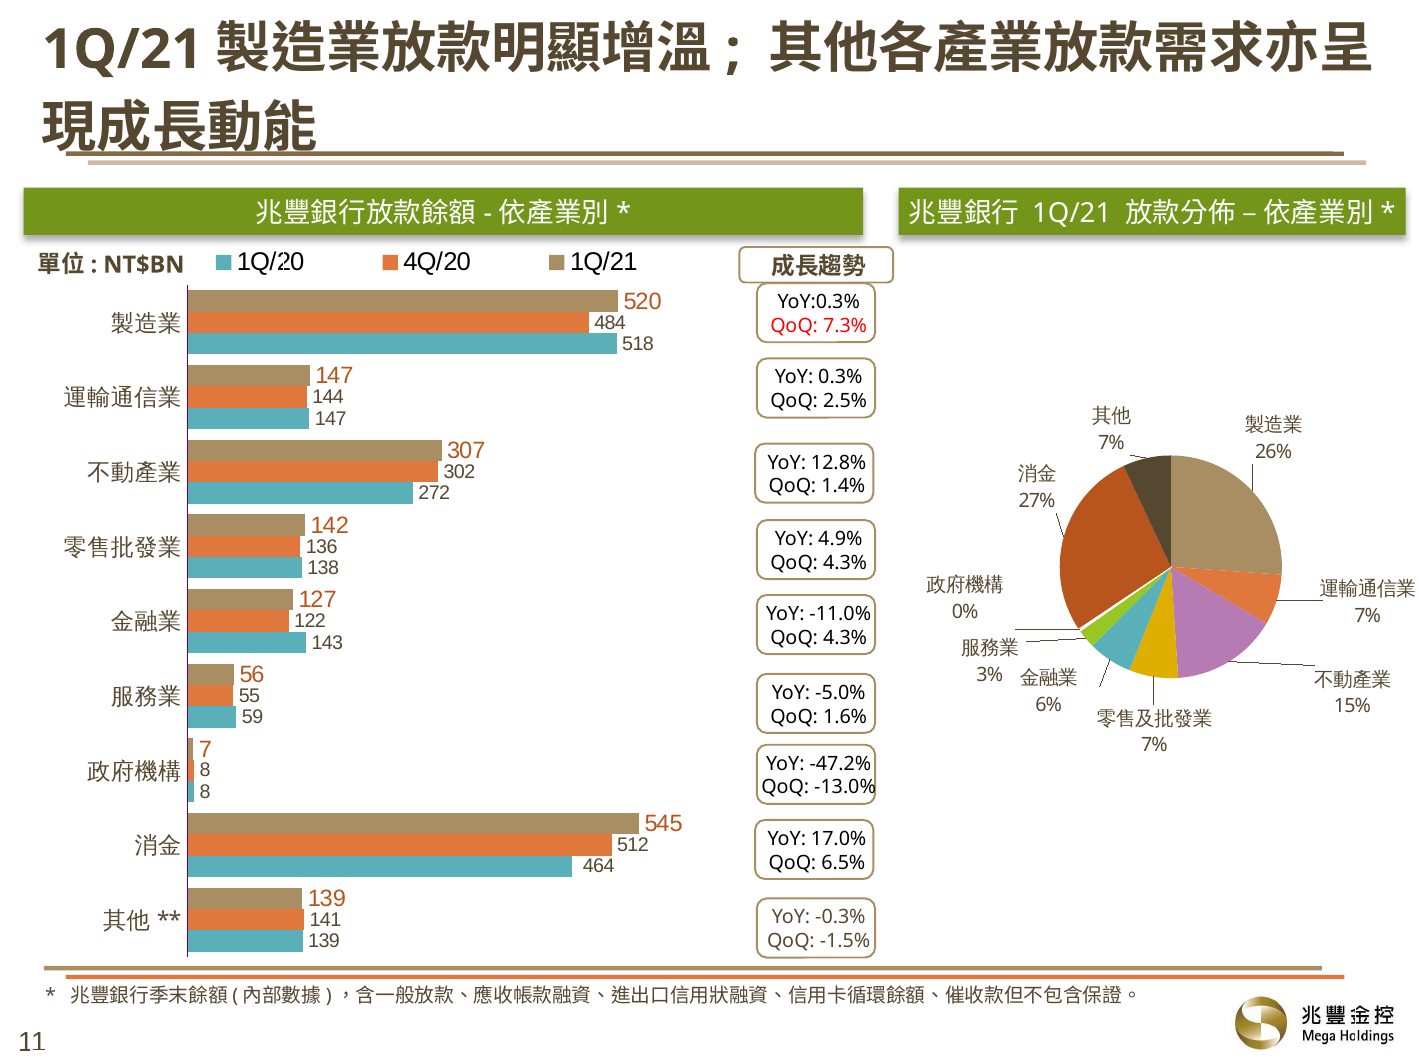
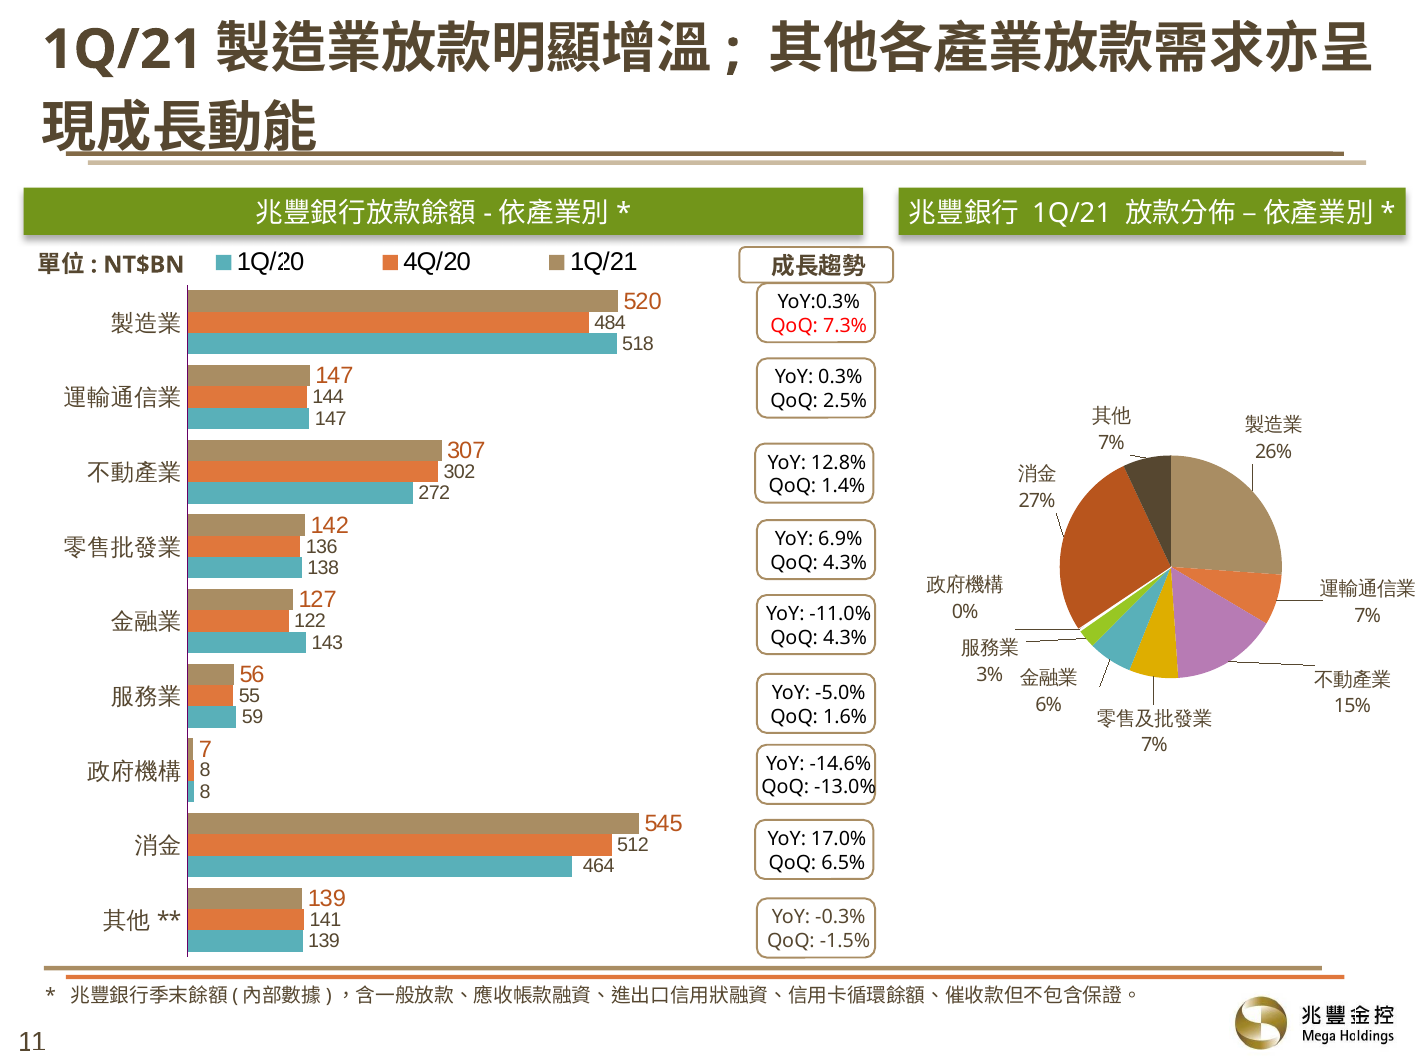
4.9%: 4.9% -> 6.9%
-47.2%: -47.2% -> -14.6%
